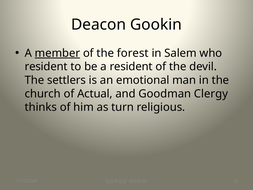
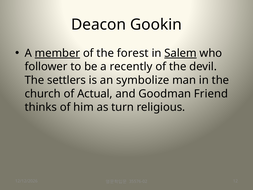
Salem underline: none -> present
resident at (46, 67): resident -> follower
a resident: resident -> recently
emotional: emotional -> symbolize
Clergy: Clergy -> Friend
